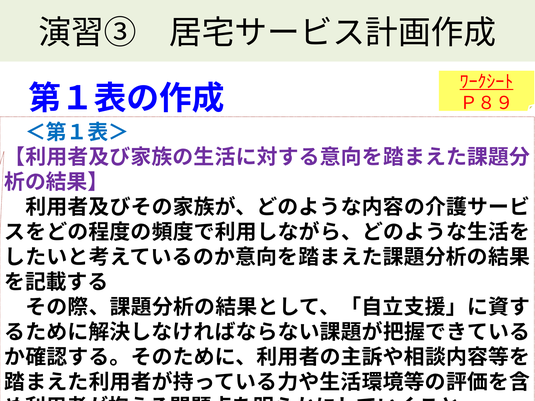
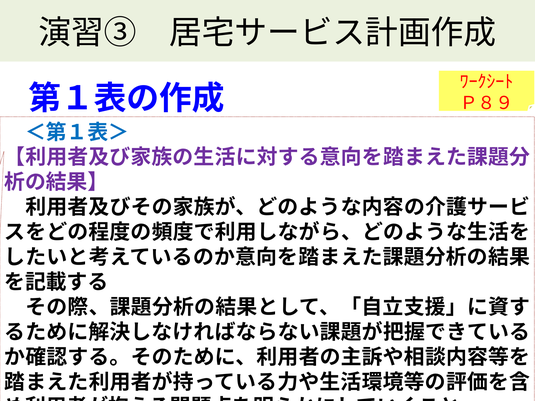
ﾜｰｸｼｰﾄ underline: present -> none
